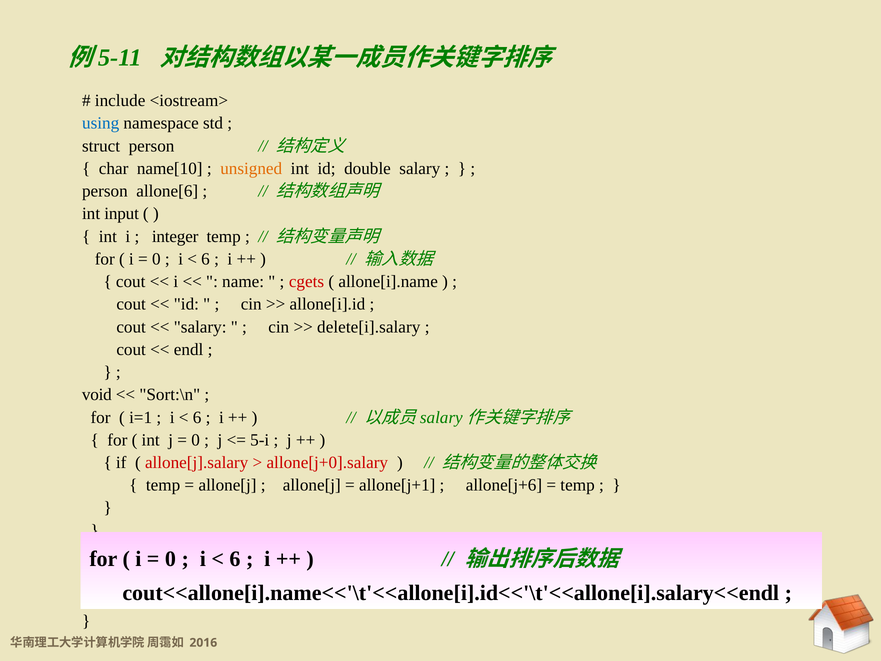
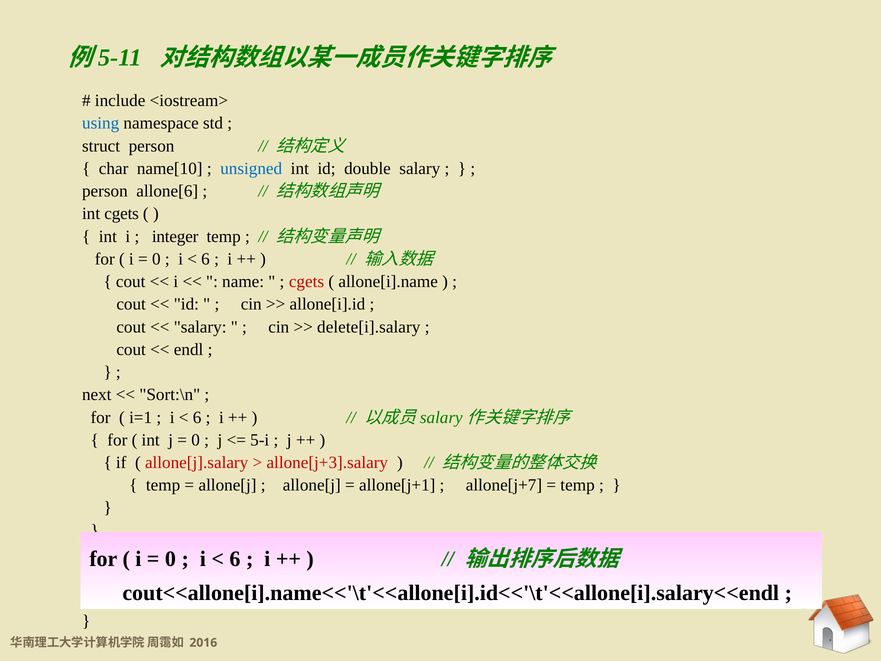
unsigned colour: orange -> blue
int input: input -> cgets
void: void -> next
allone[j+0].salary: allone[j+0].salary -> allone[j+3].salary
allone[j+6: allone[j+6 -> allone[j+7
